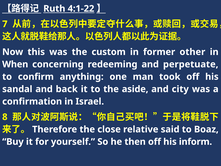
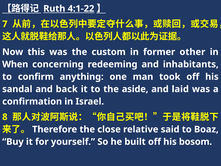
perpetuate: perpetuate -> inhabitants
city: city -> laid
then: then -> built
inform: inform -> bosom
